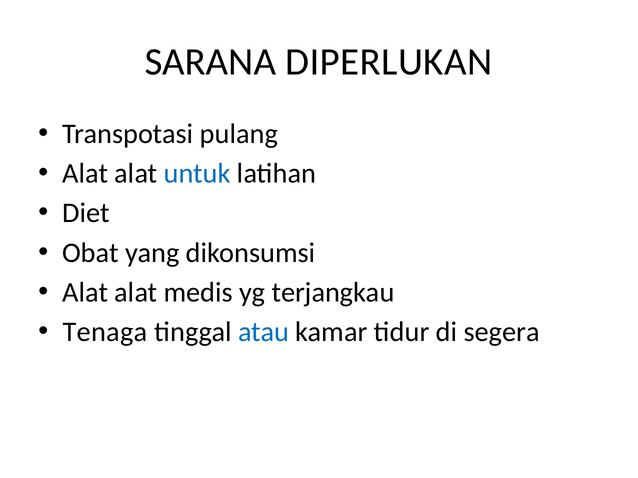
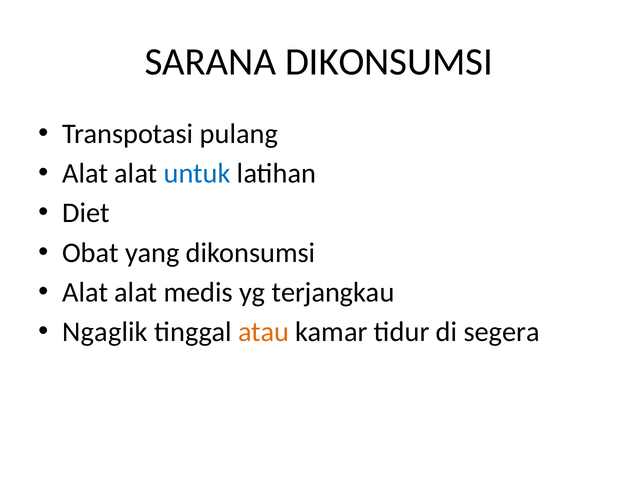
SARANA DIPERLUKAN: DIPERLUKAN -> DIKONSUMSI
Tenaga: Tenaga -> Ngaglik
atau colour: blue -> orange
